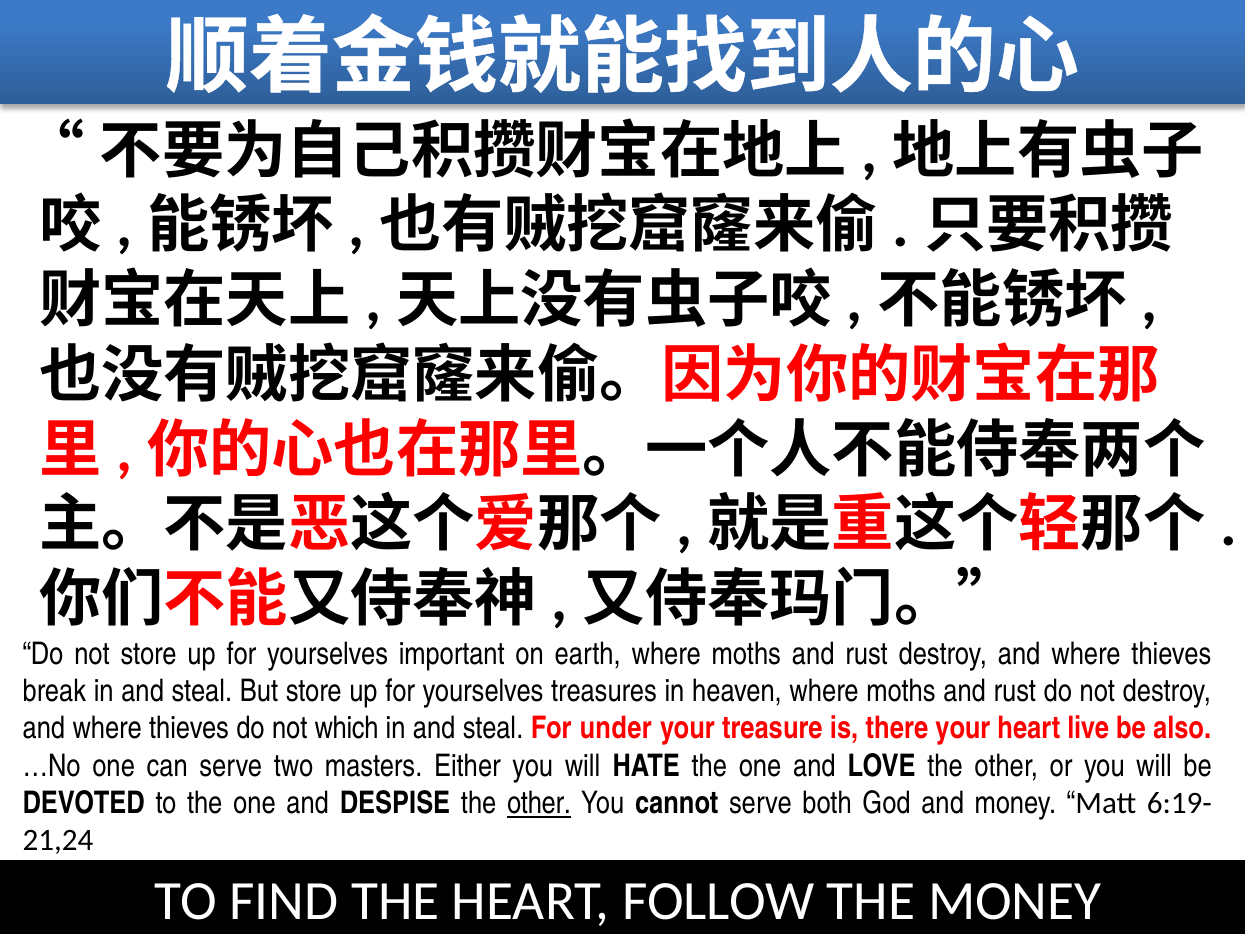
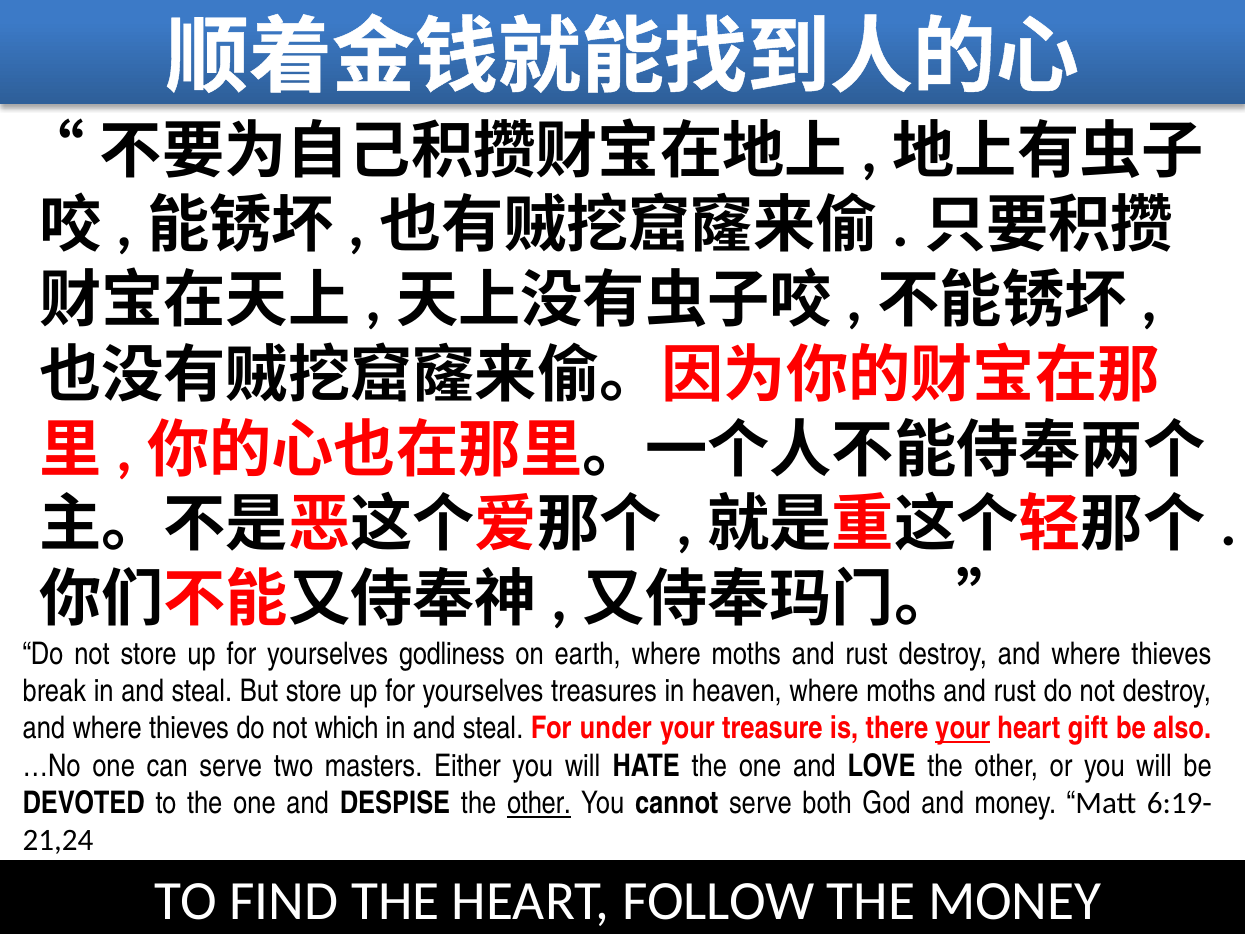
important: important -> godliness
your at (963, 728) underline: none -> present
live: live -> gift
